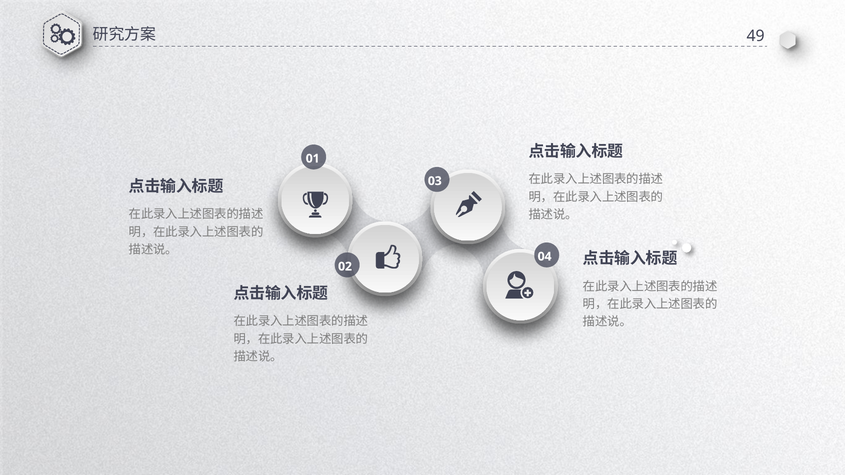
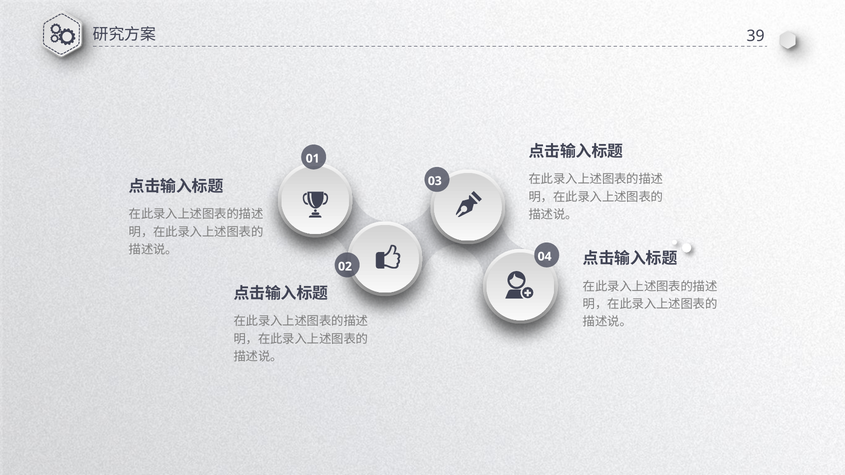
49: 49 -> 39
